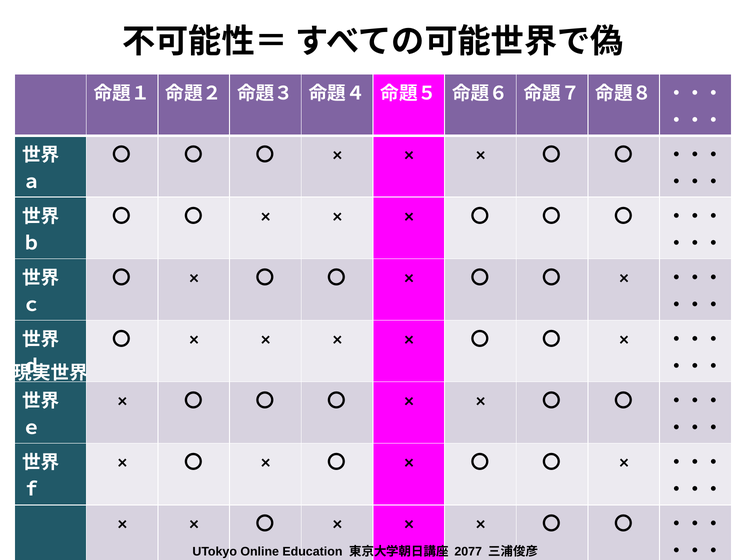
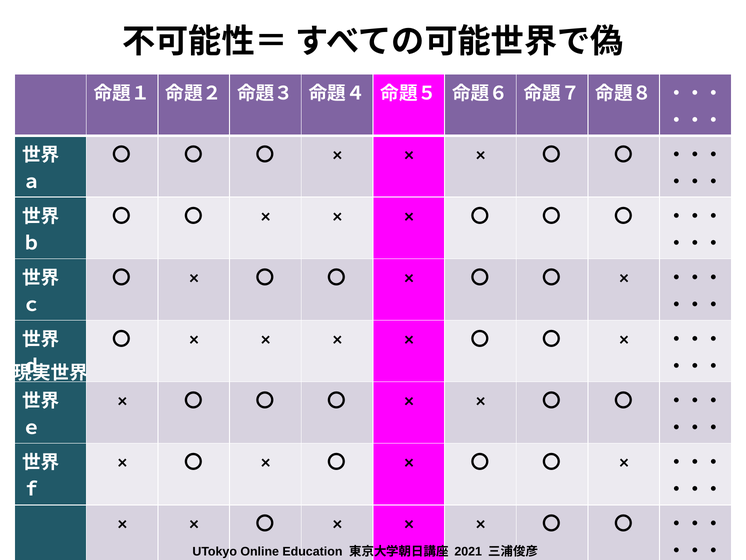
2077: 2077 -> 2021
